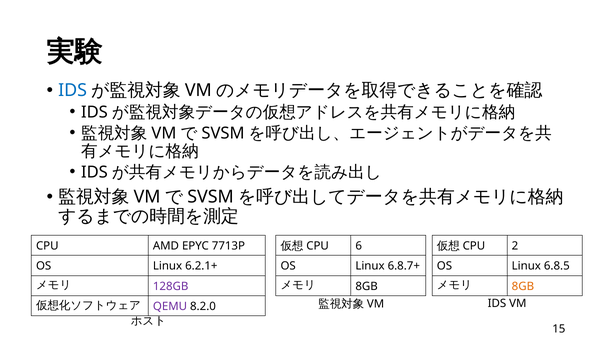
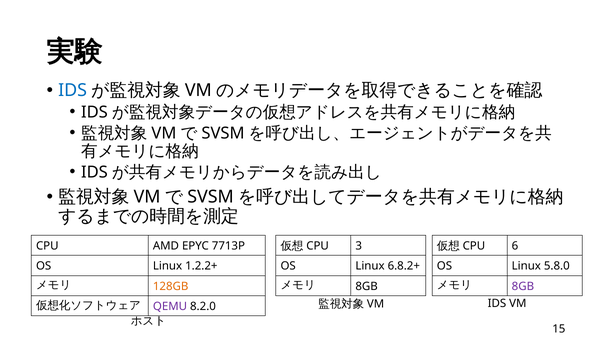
6: 6 -> 3
2: 2 -> 6
6.2.1+: 6.2.1+ -> 1.2.2+
6.8.7+: 6.8.7+ -> 6.8.2+
6.8.5: 6.8.5 -> 5.8.0
128GB colour: purple -> orange
8GB at (523, 287) colour: orange -> purple
